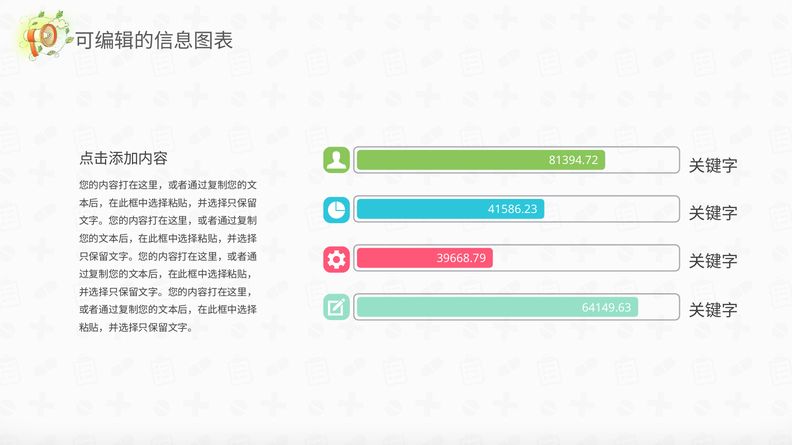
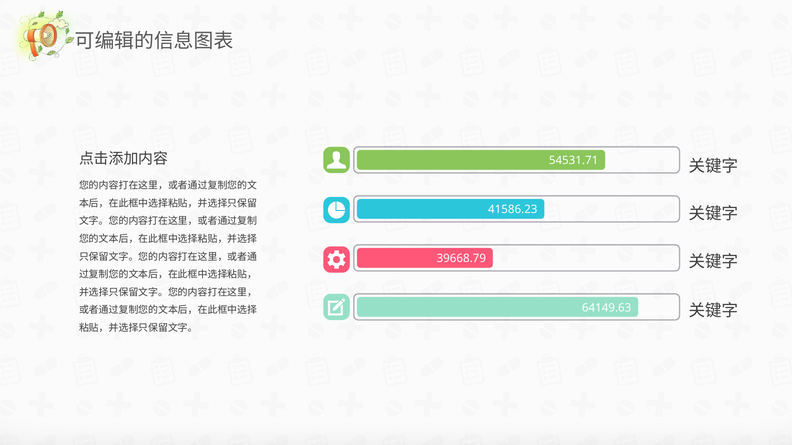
81394.72: 81394.72 -> 54531.71
